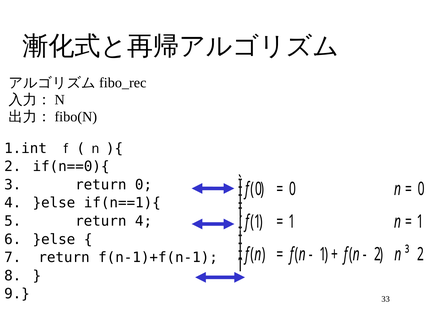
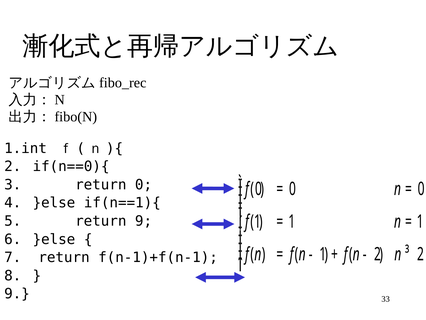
return 4: 4 -> 9
